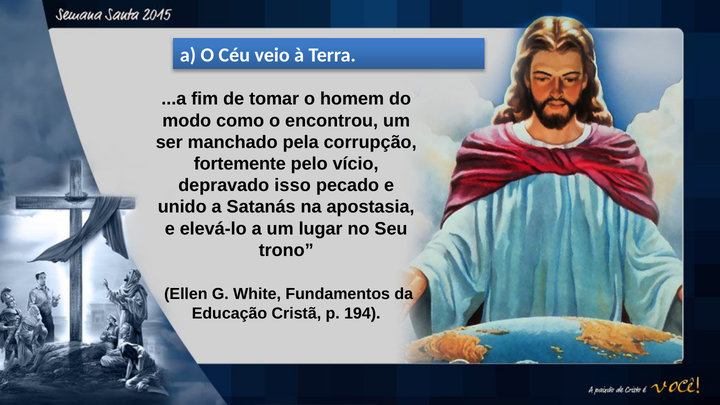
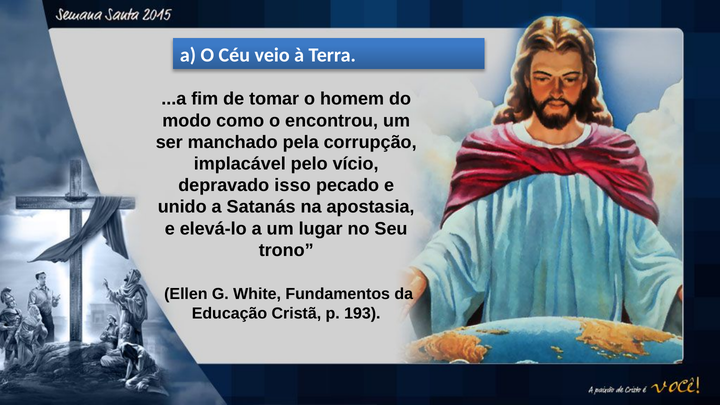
fortemente: fortemente -> implacável
194: 194 -> 193
